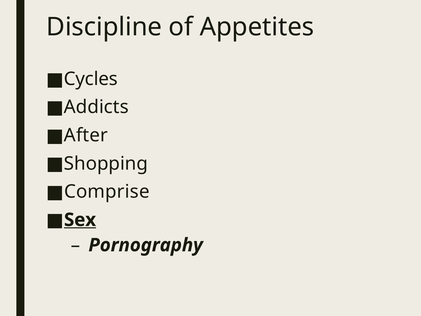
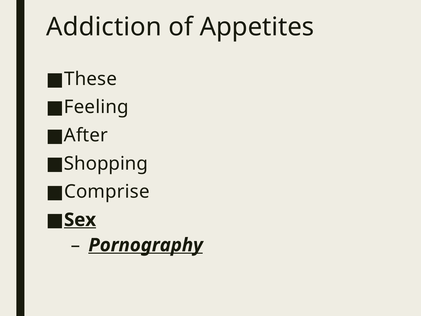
Discipline: Discipline -> Addiction
Cycles: Cycles -> These
Addicts: Addicts -> Feeling
Pornography underline: none -> present
